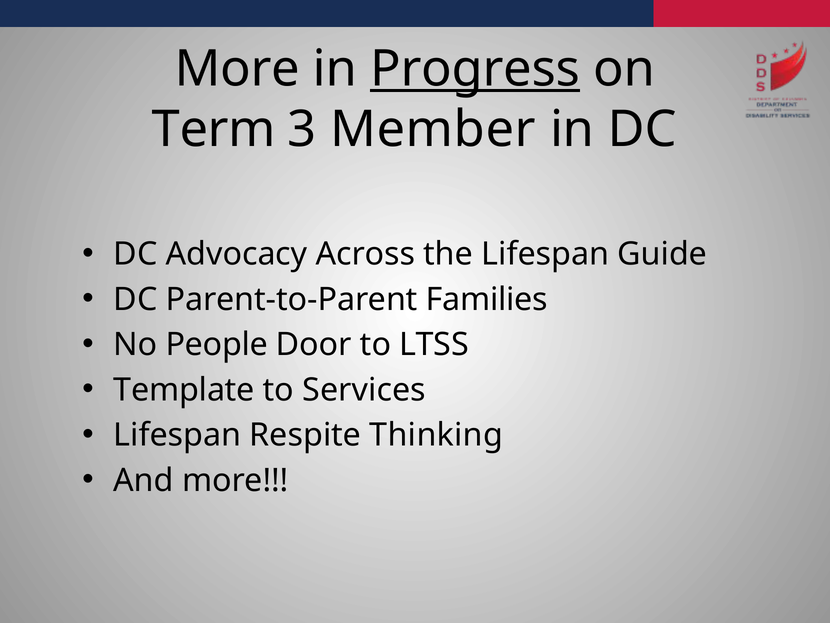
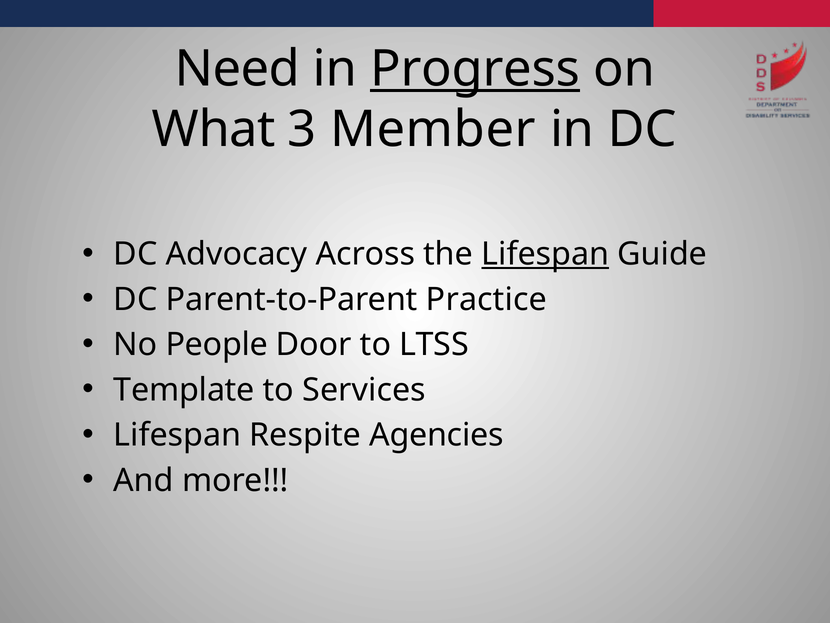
More at (237, 69): More -> Need
Term: Term -> What
Lifespan at (545, 254) underline: none -> present
Families: Families -> Practice
Thinking: Thinking -> Agencies
